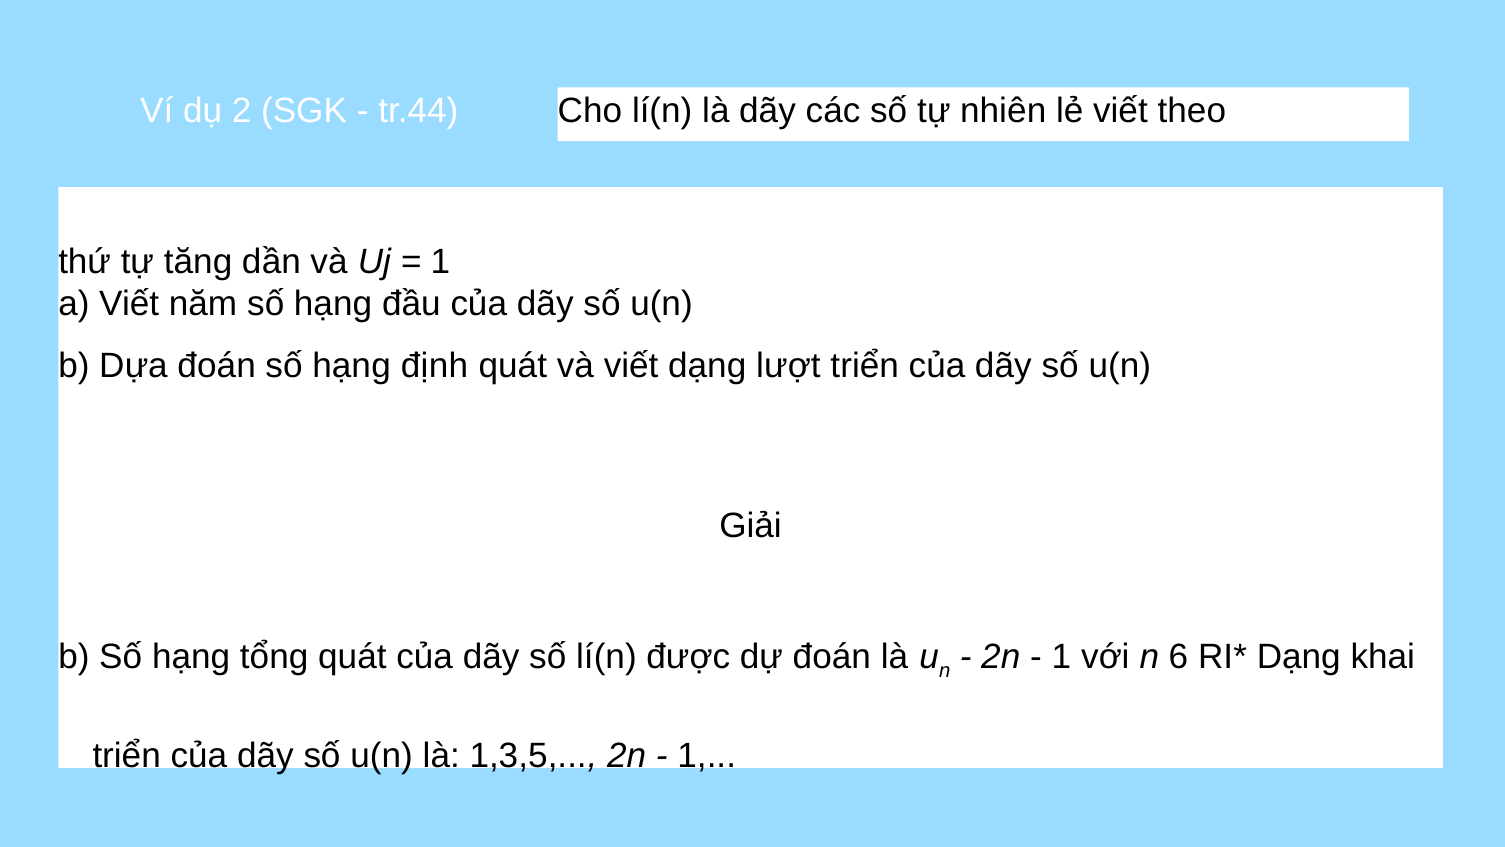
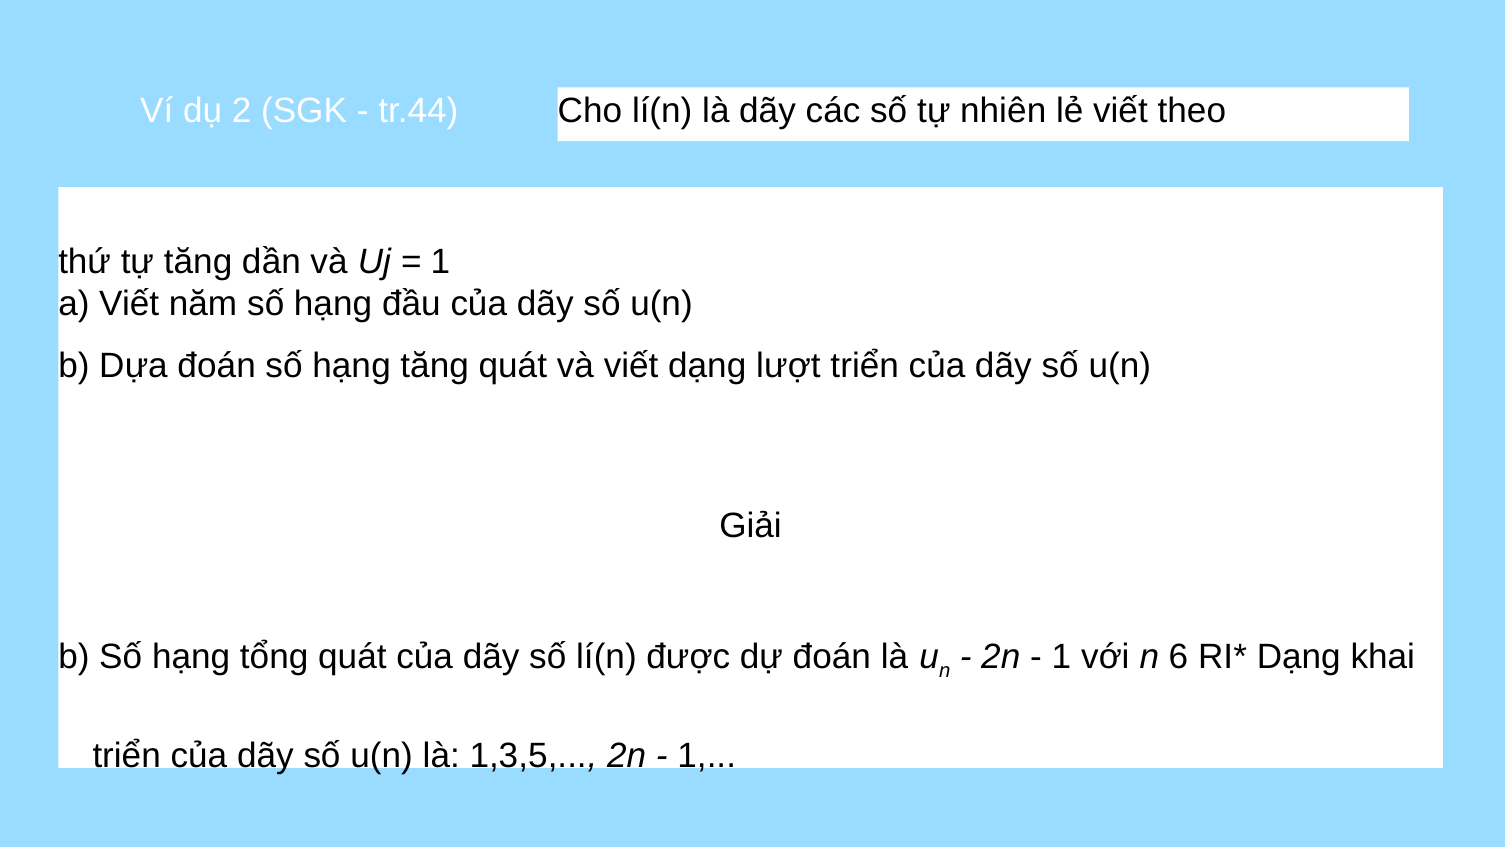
hạng định: định -> tăng
